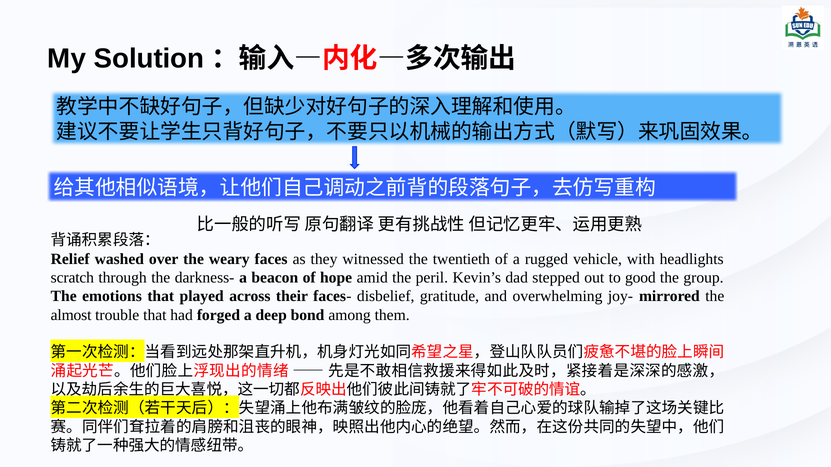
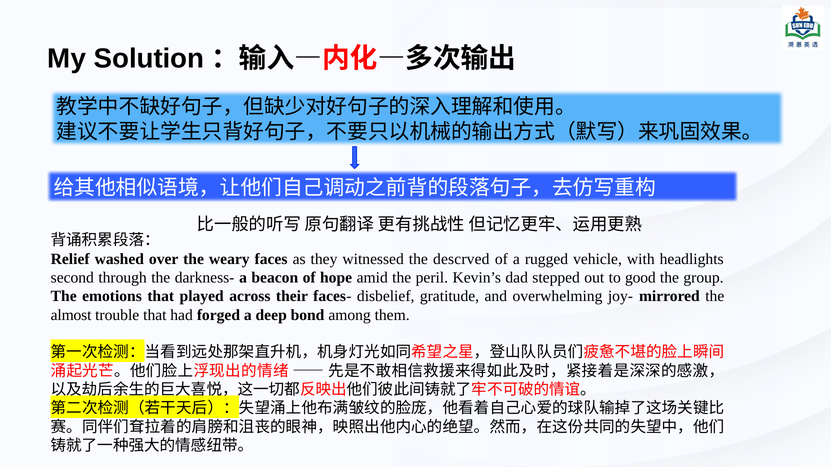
twentieth: twentieth -> descrved
scratch: scratch -> second
